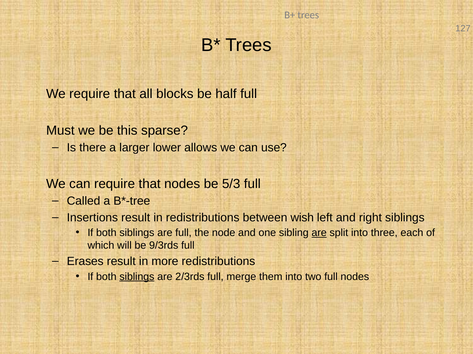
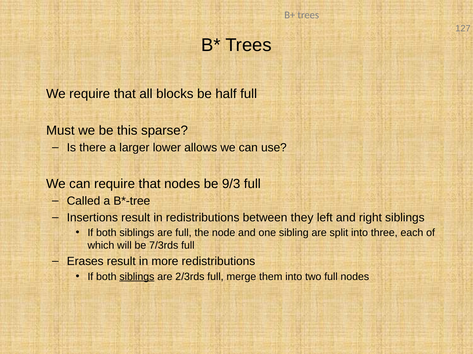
5/3: 5/3 -> 9/3
wish: wish -> they
are at (319, 233) underline: present -> none
9/3rds: 9/3rds -> 7/3rds
